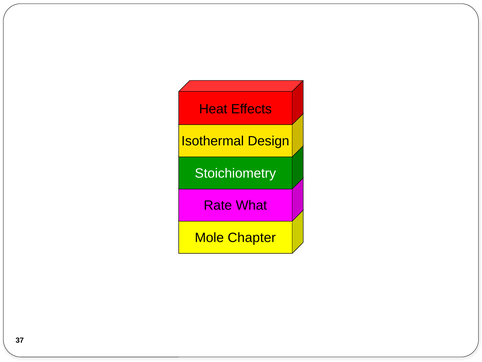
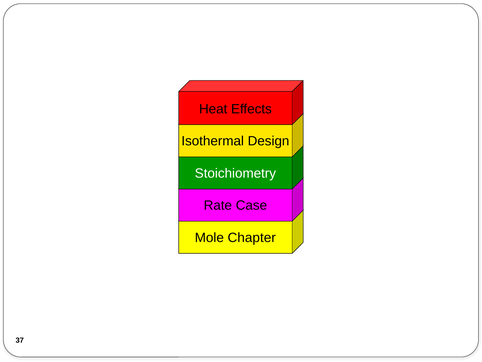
What: What -> Case
